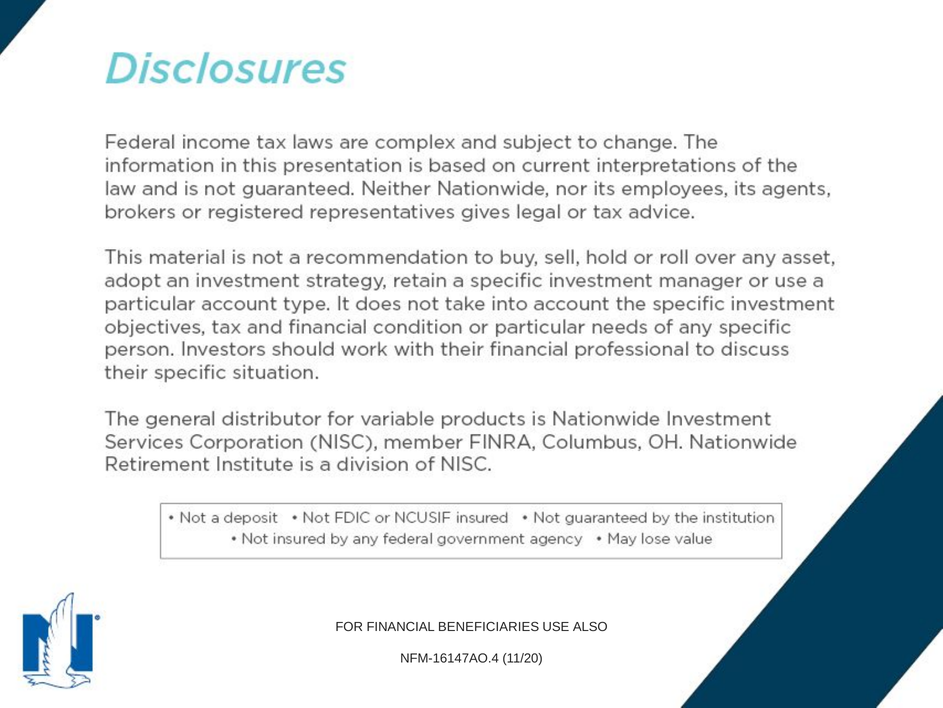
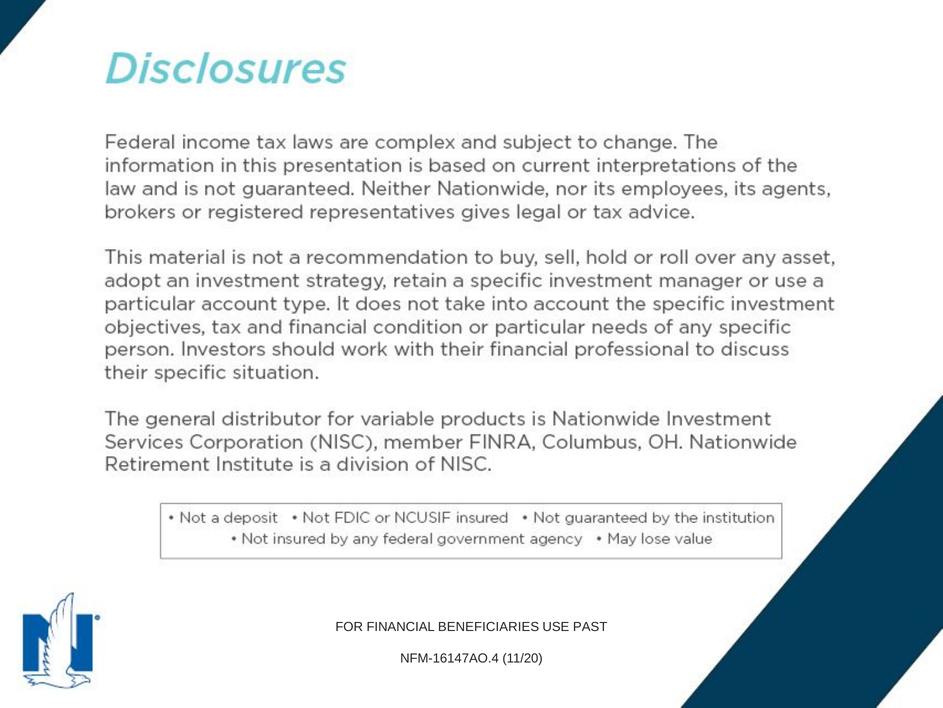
ALSO: ALSO -> PAST
